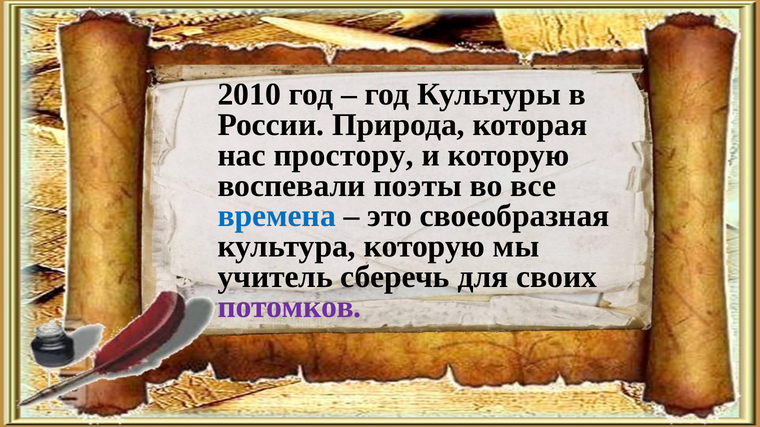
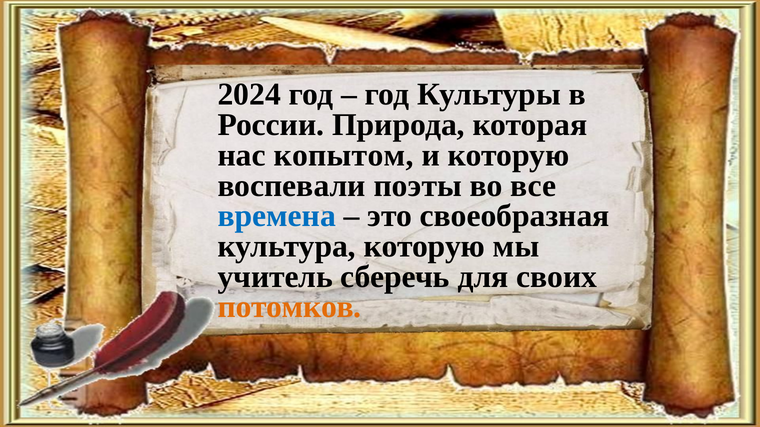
2010: 2010 -> 2024
простору: простору -> копытом
потомков colour: purple -> orange
